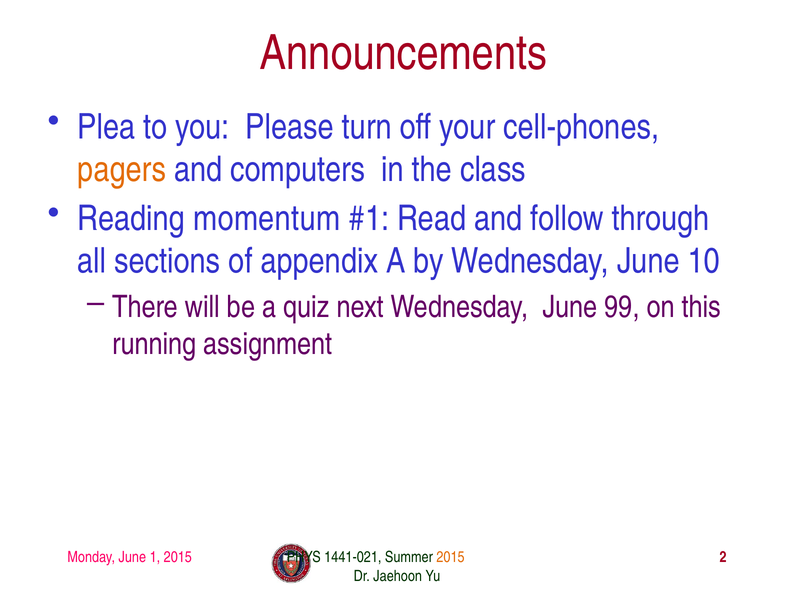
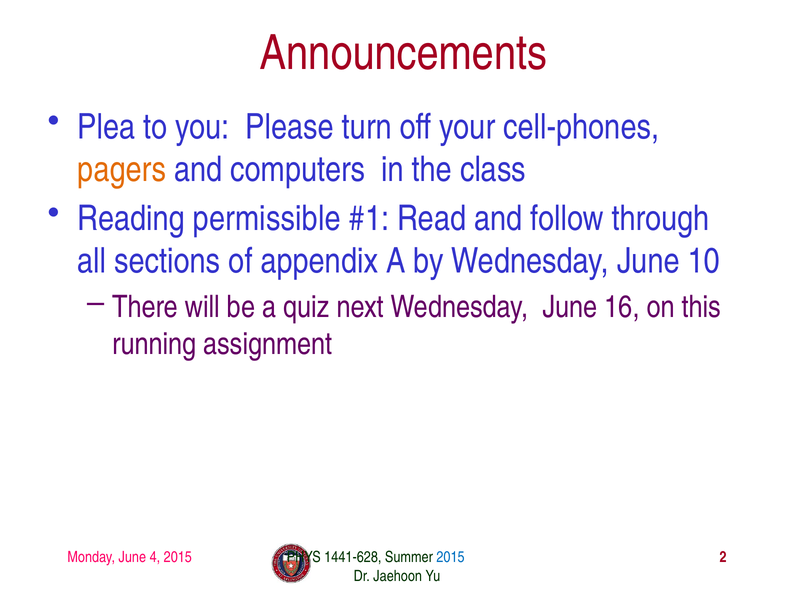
momentum: momentum -> permissible
99: 99 -> 16
1: 1 -> 4
1441-021: 1441-021 -> 1441-628
2015 at (450, 557) colour: orange -> blue
